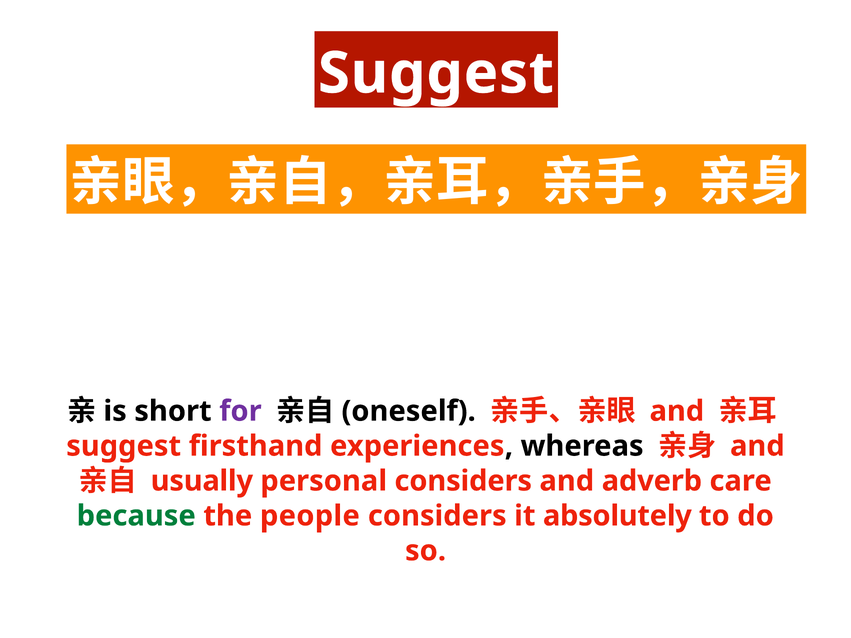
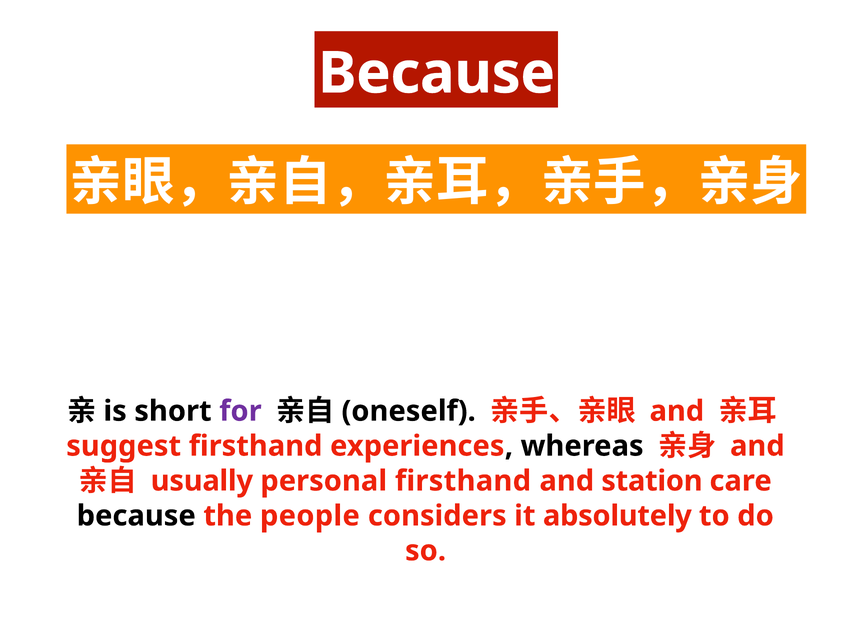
Suggest at (436, 73): Suggest -> Because
personal considers: considers -> firsthand
adverb: adverb -> station
because at (136, 516) colour: green -> black
